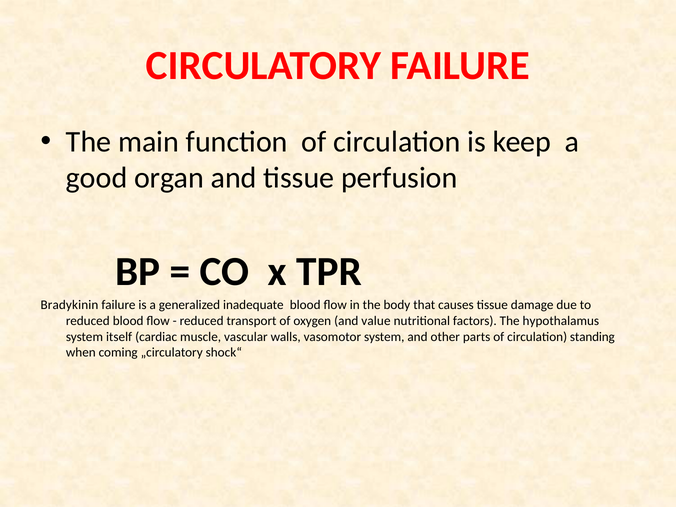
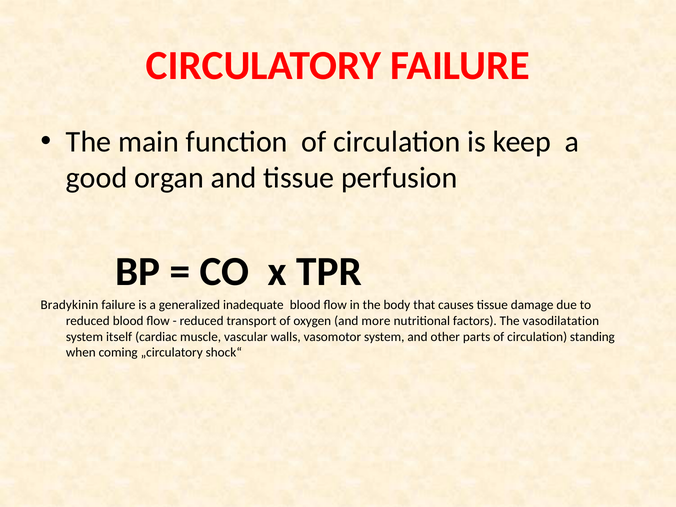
value: value -> more
hypothalamus: hypothalamus -> vasodilatation
